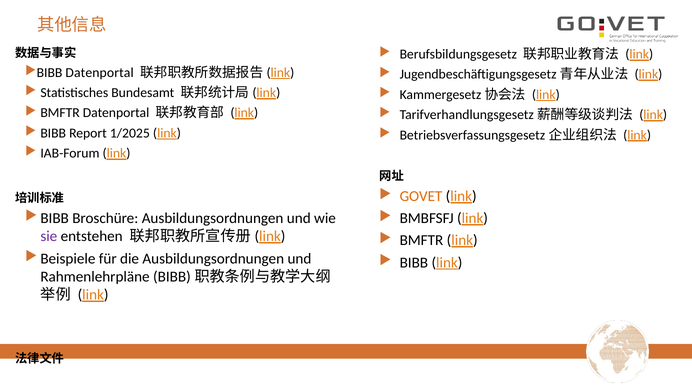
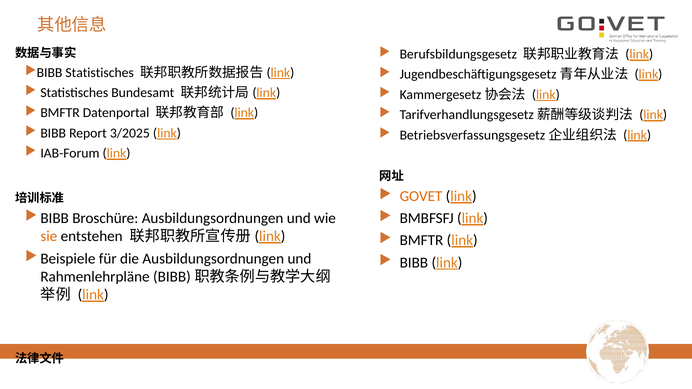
Datenportal at (100, 73): Datenportal -> Statistisches
1/2025: 1/2025 -> 3/2025
sie colour: purple -> orange
